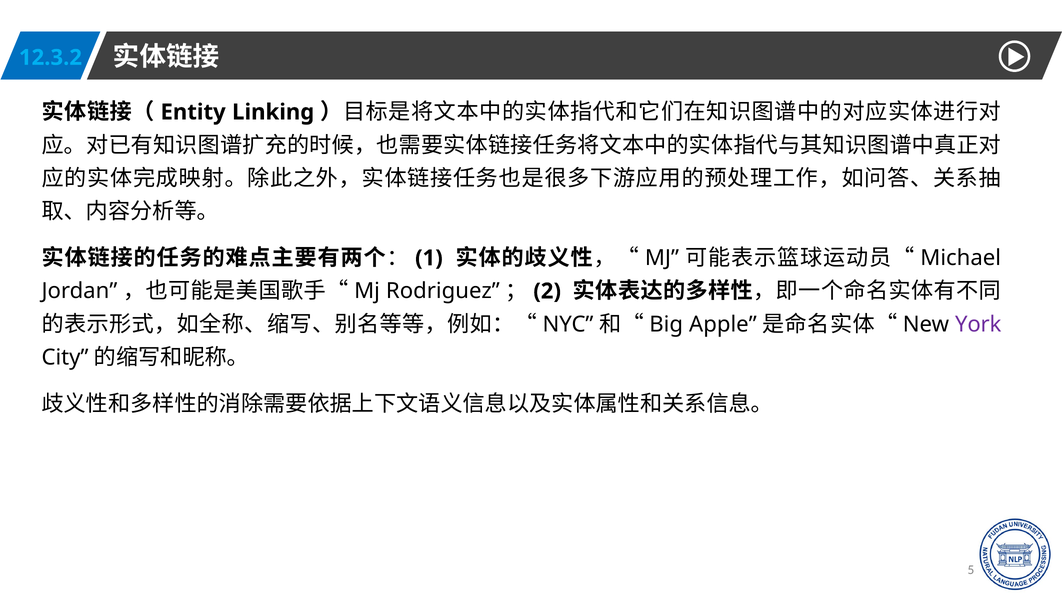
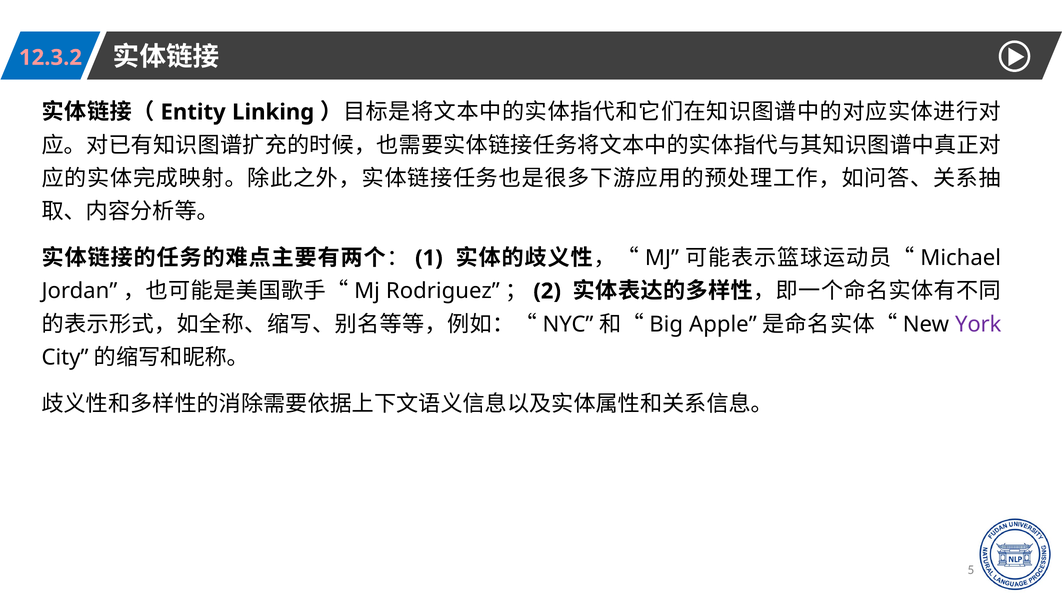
12.3.2 colour: light blue -> pink
